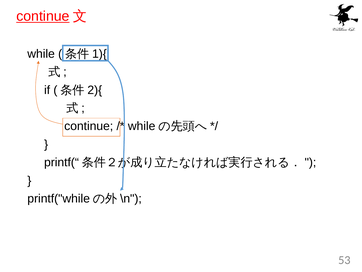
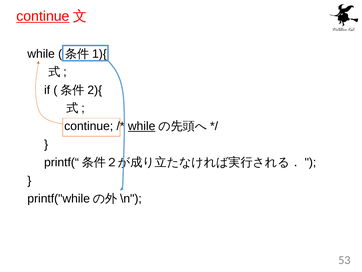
while at (142, 126) underline: none -> present
